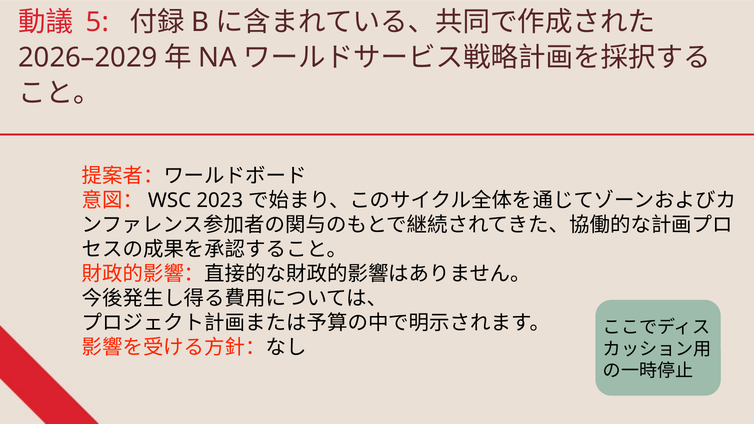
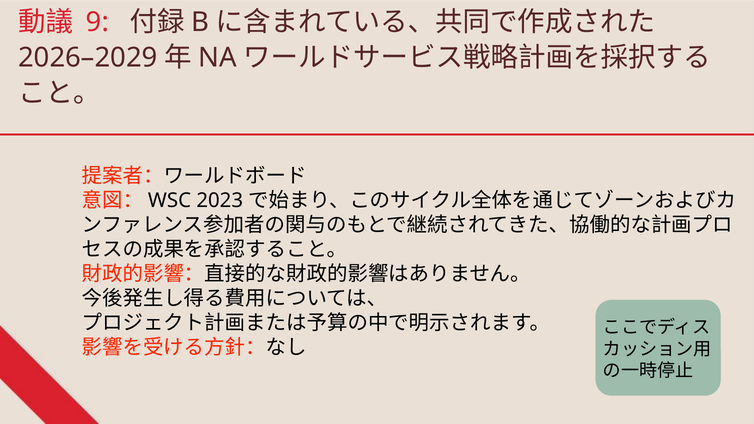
5: 5 -> 9
